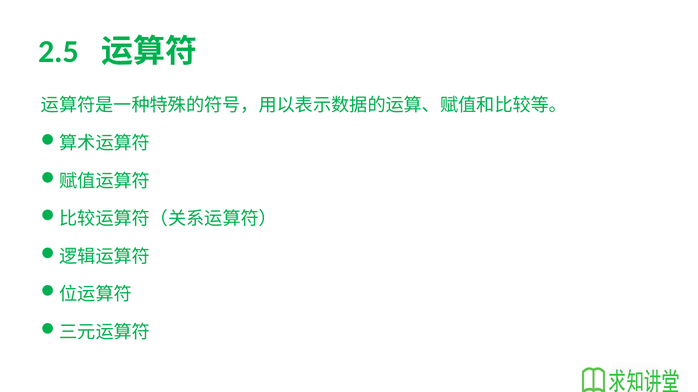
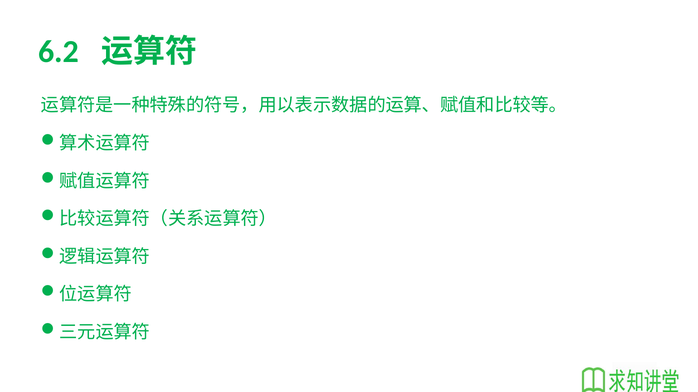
2.5: 2.5 -> 6.2
